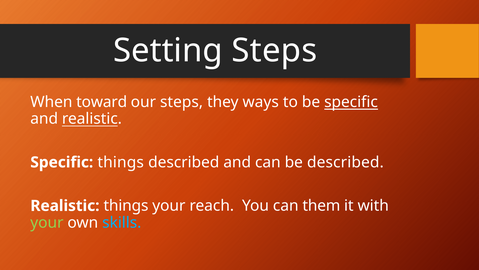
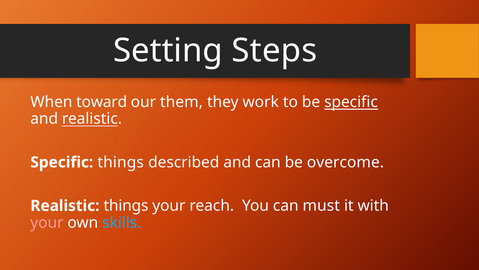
our steps: steps -> them
ways: ways -> work
be described: described -> overcome
them: them -> must
your at (47, 222) colour: light green -> pink
